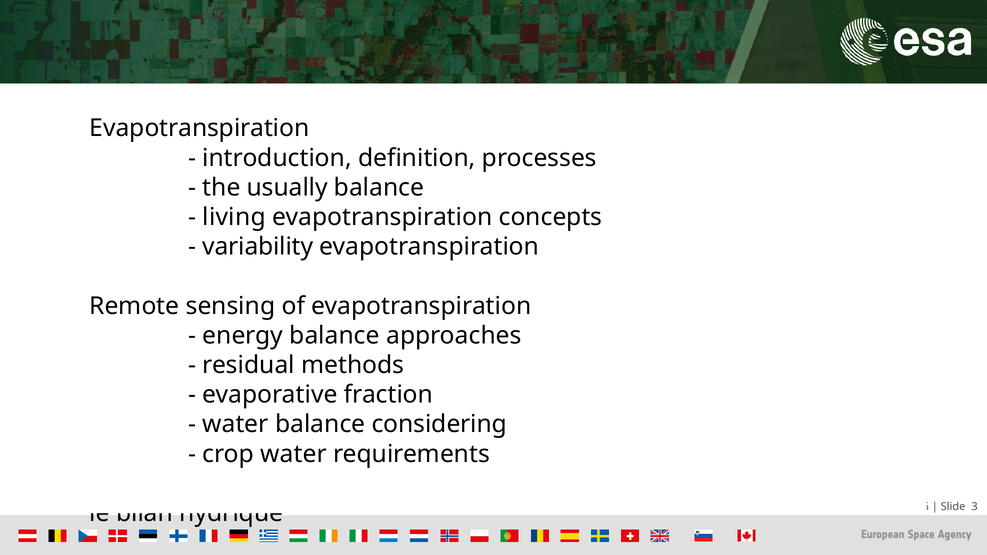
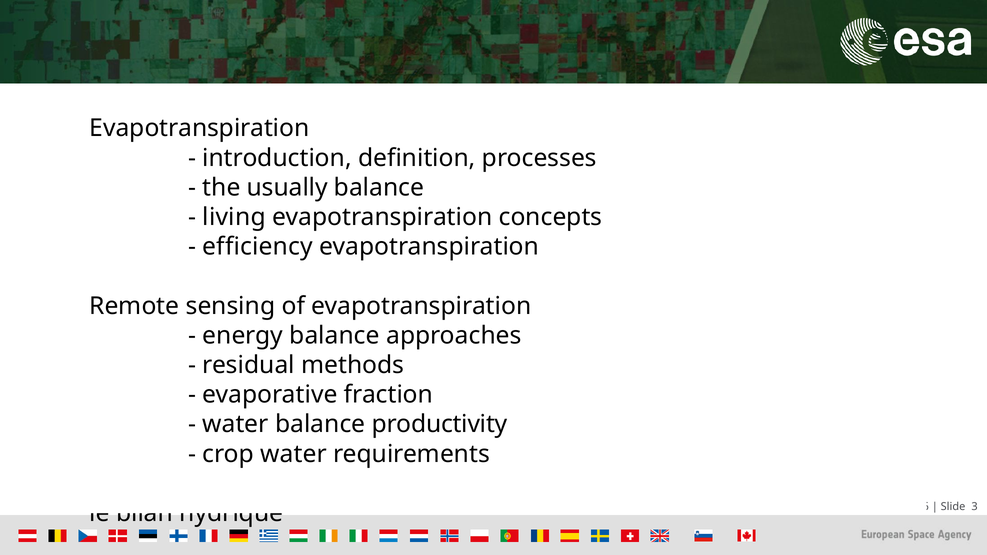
variability: variability -> efficiency
considering: considering -> productivity
